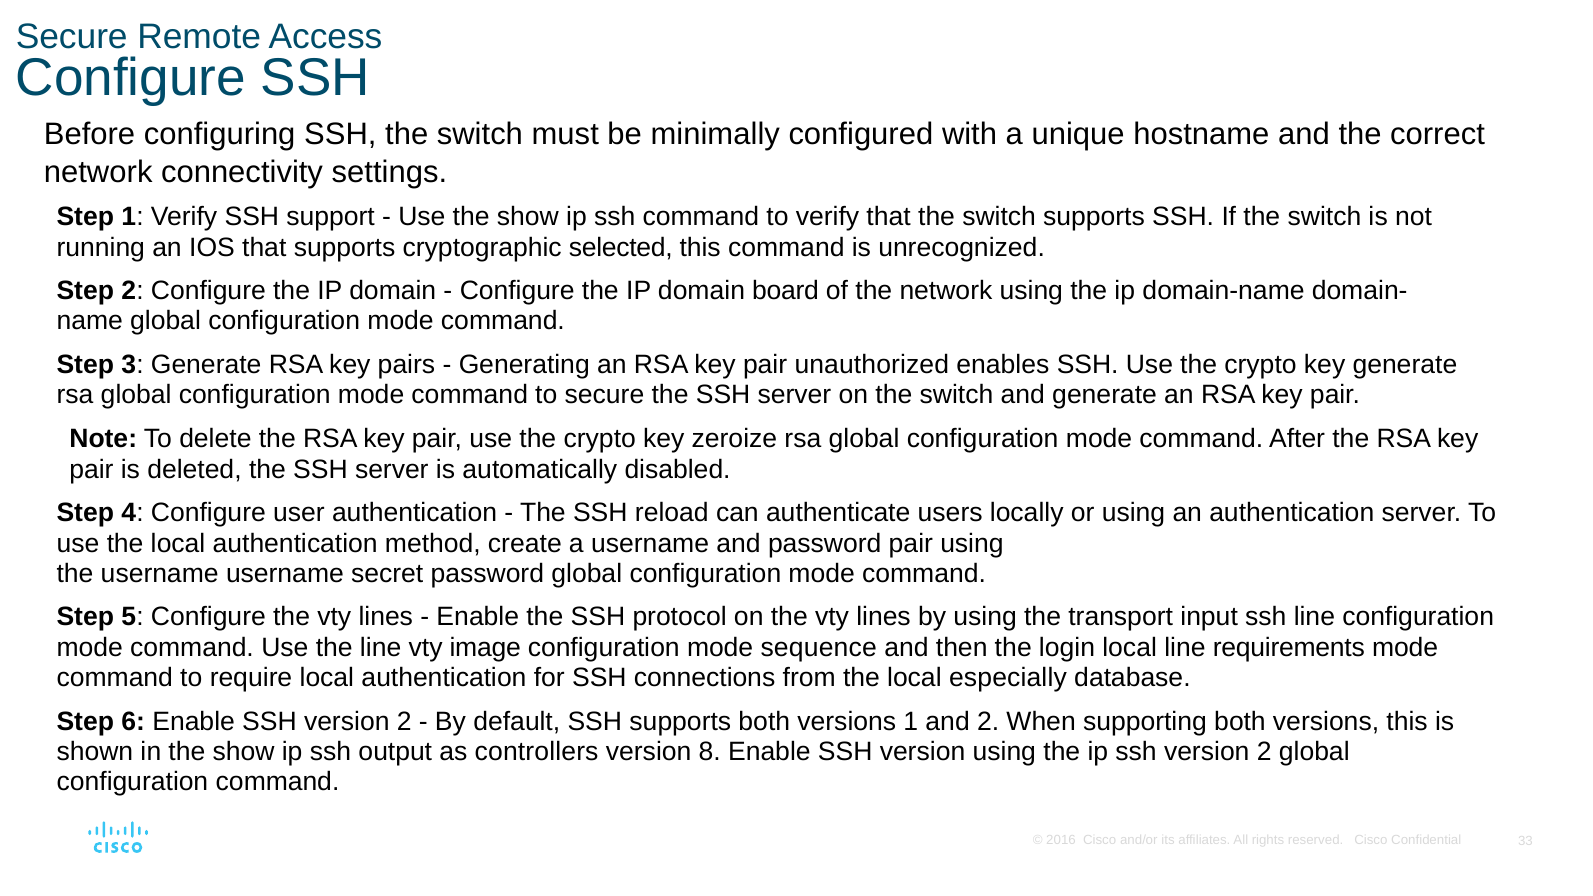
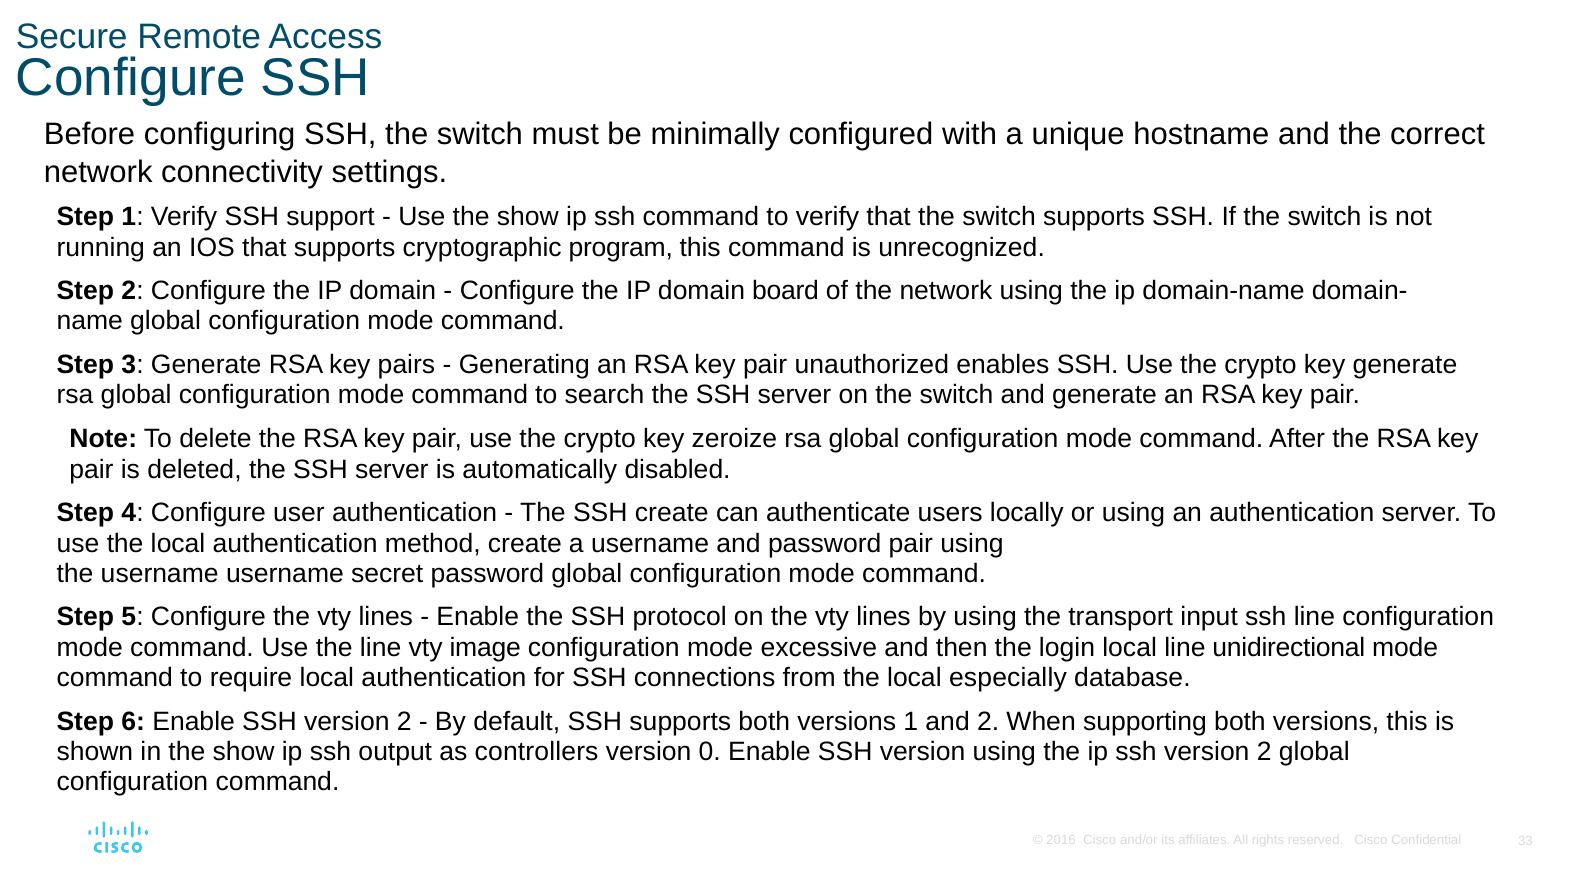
selected: selected -> program
to secure: secure -> search
SSH reload: reload -> create
sequence: sequence -> excessive
requirements: requirements -> unidirectional
8: 8 -> 0
